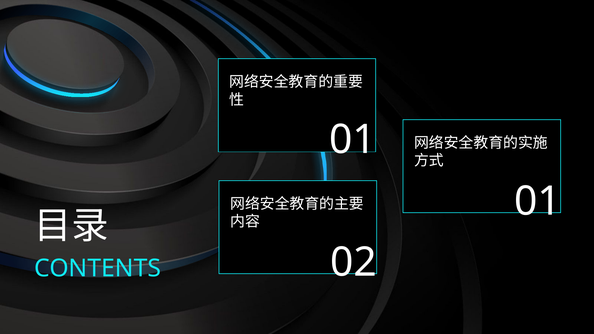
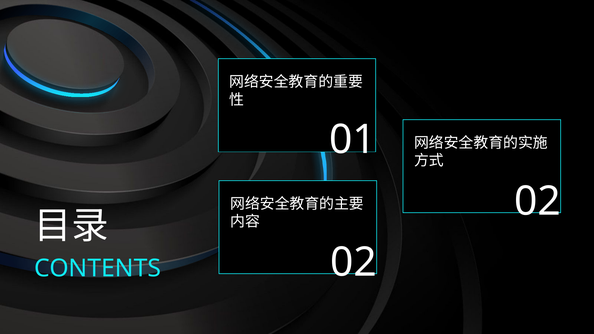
01 at (537, 201): 01 -> 02
